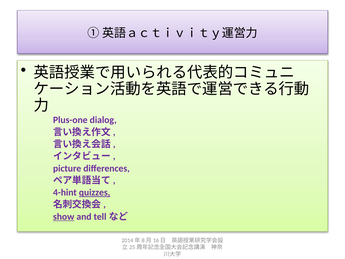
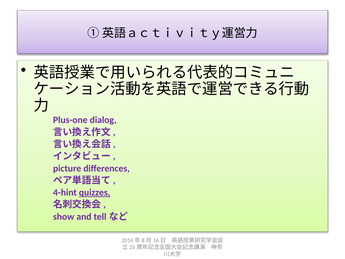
show underline: present -> none
